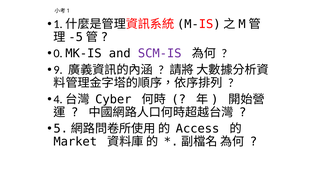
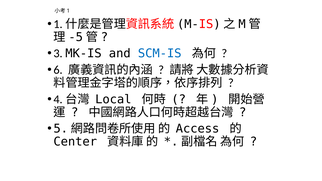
0: 0 -> 3
SCM-IS colour: purple -> blue
9: 9 -> 6
Cyber: Cyber -> Local
Market: Market -> Center
